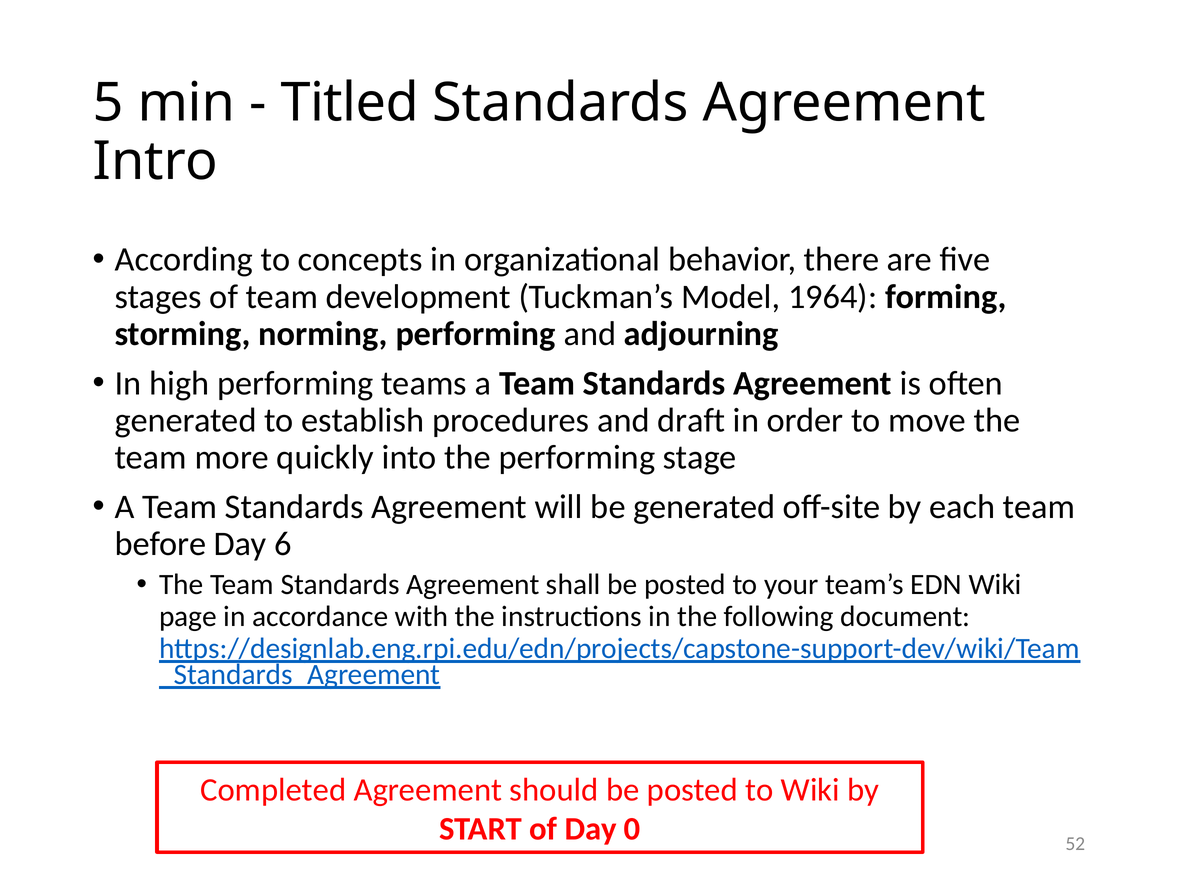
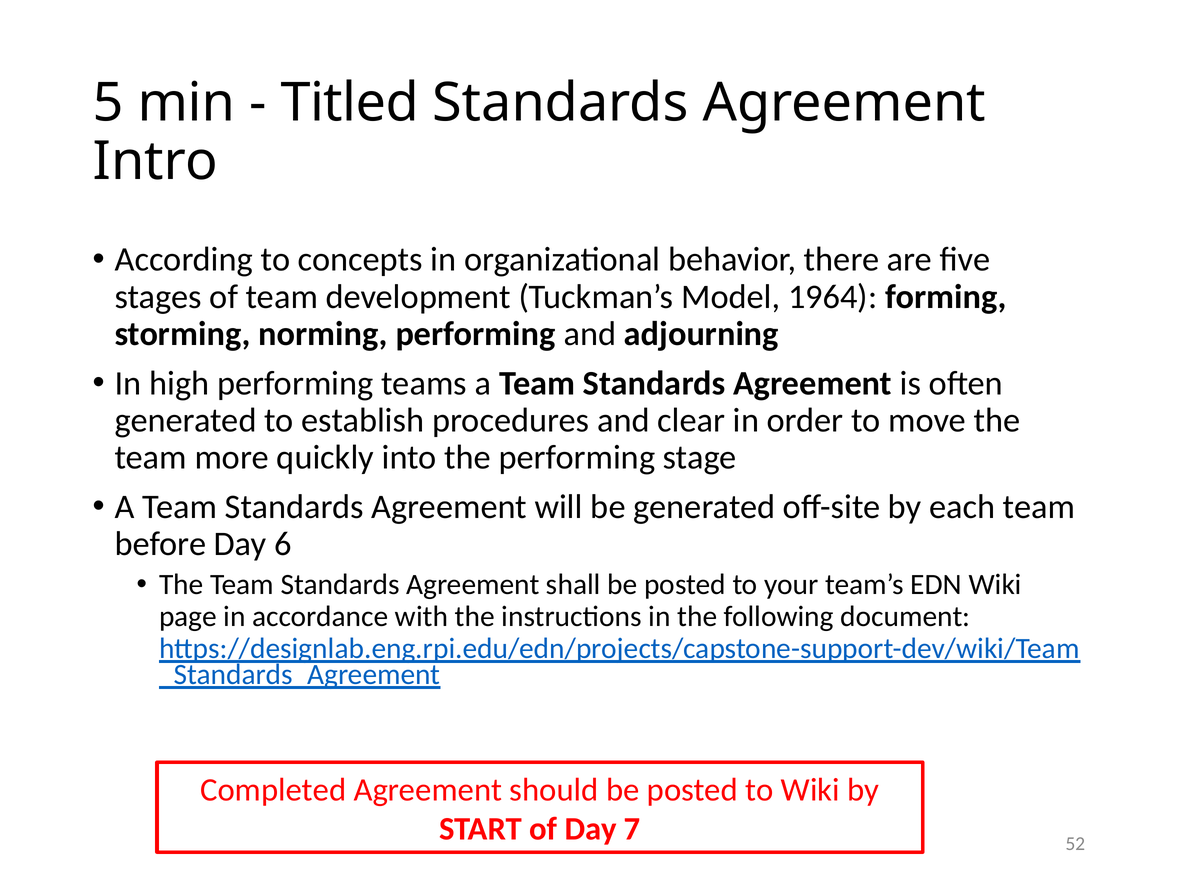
draft: draft -> clear
0: 0 -> 7
